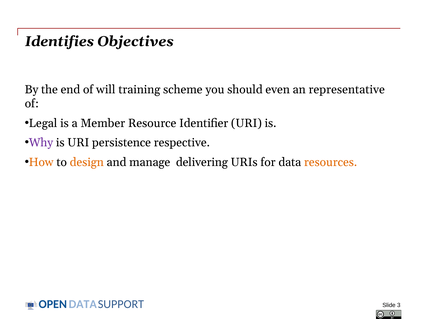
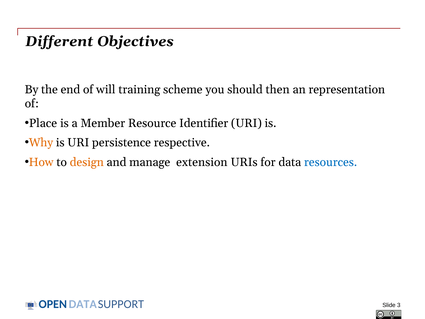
Identifies: Identifies -> Different
even: even -> then
representative: representative -> representation
Legal: Legal -> Place
Why colour: purple -> orange
delivering: delivering -> extension
resources colour: orange -> blue
